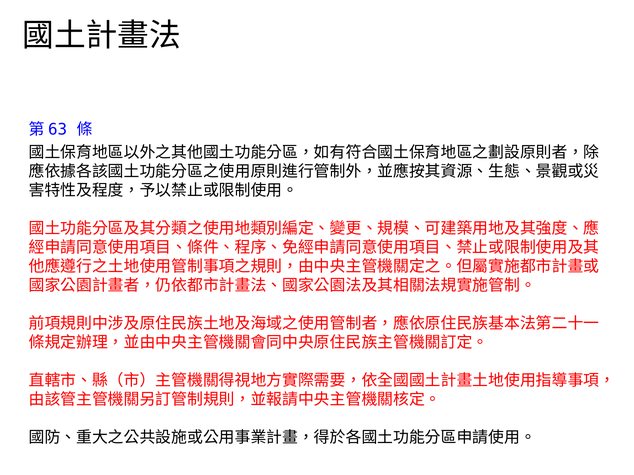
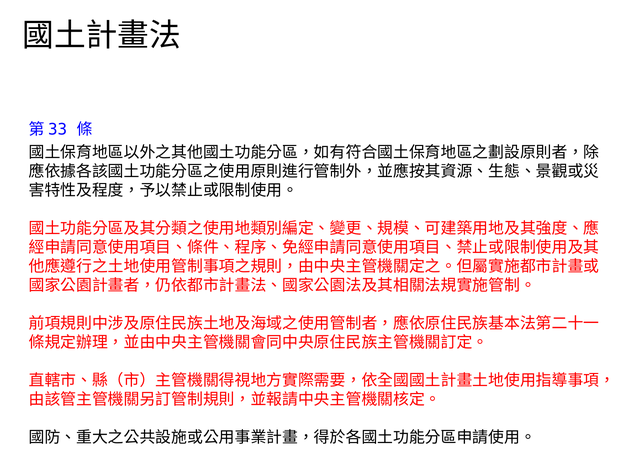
63: 63 -> 33
